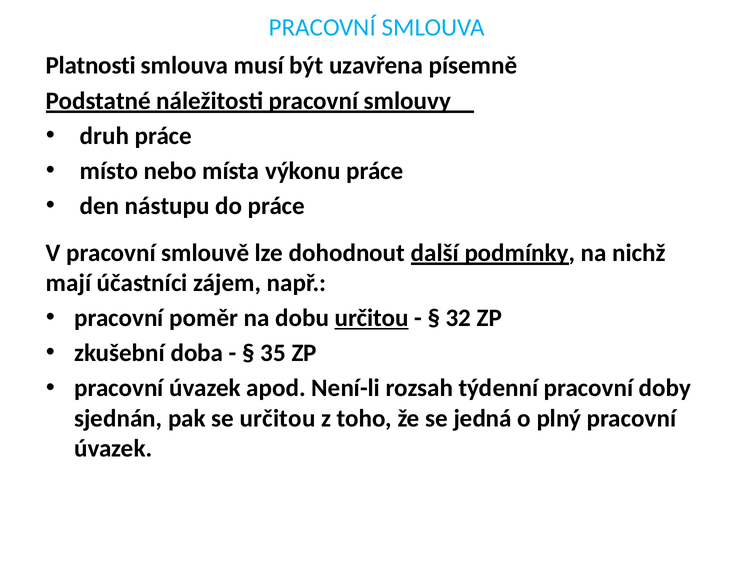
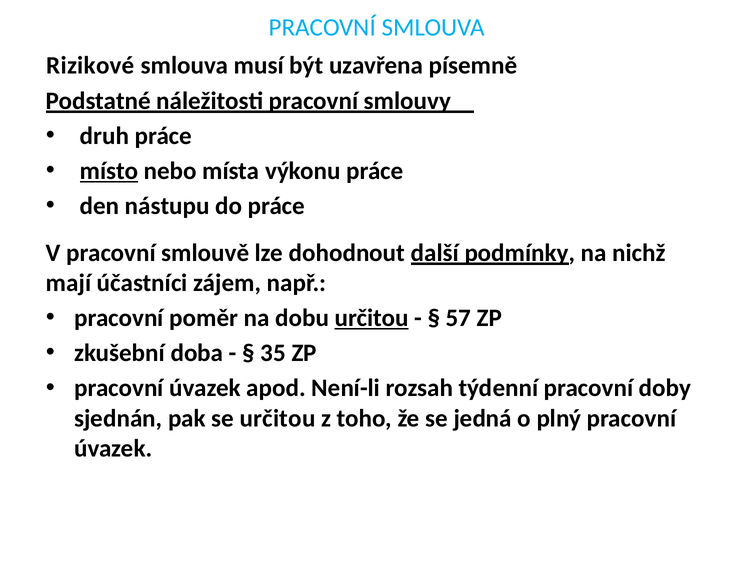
Platnosti: Platnosti -> Rizikové
místo underline: none -> present
32: 32 -> 57
